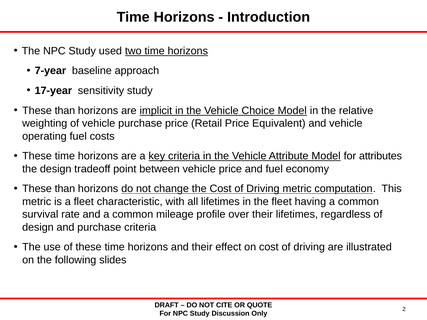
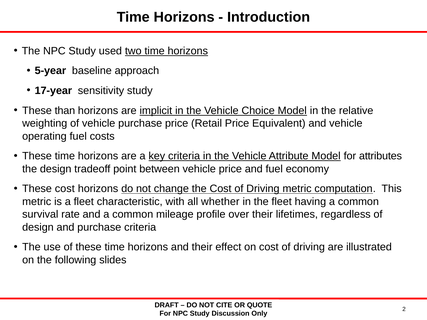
7-year: 7-year -> 5-year
than at (65, 189): than -> cost
all lifetimes: lifetimes -> whether
